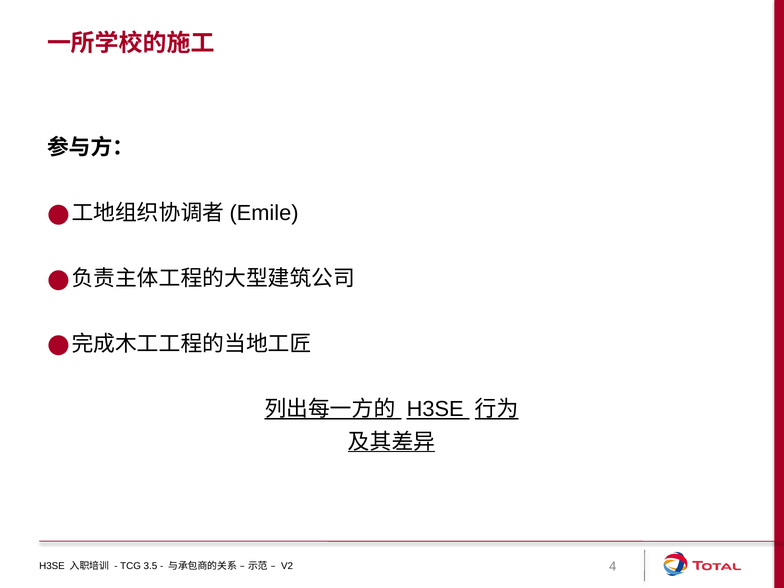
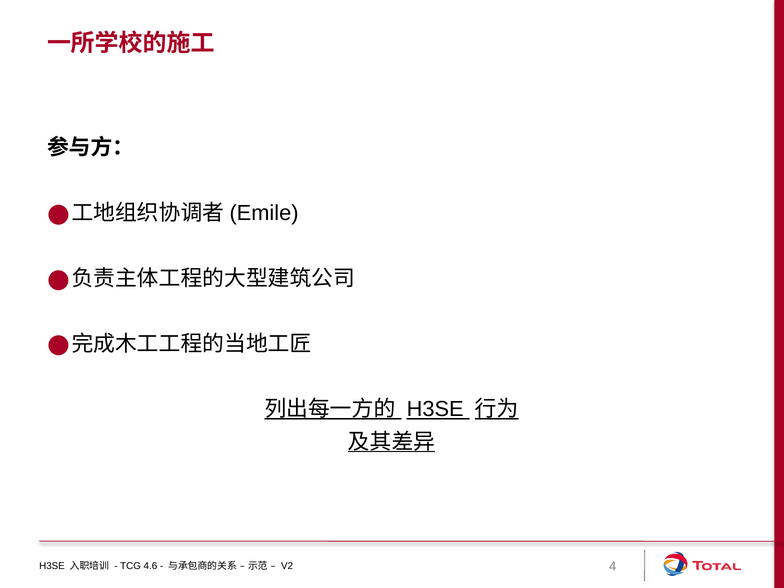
3.5: 3.5 -> 4.6
